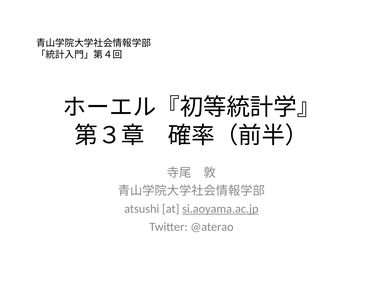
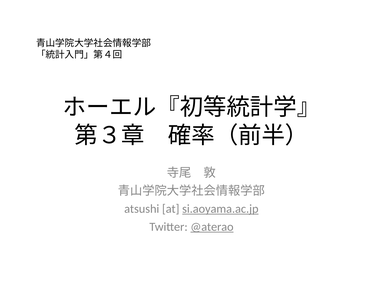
@aterao underline: none -> present
